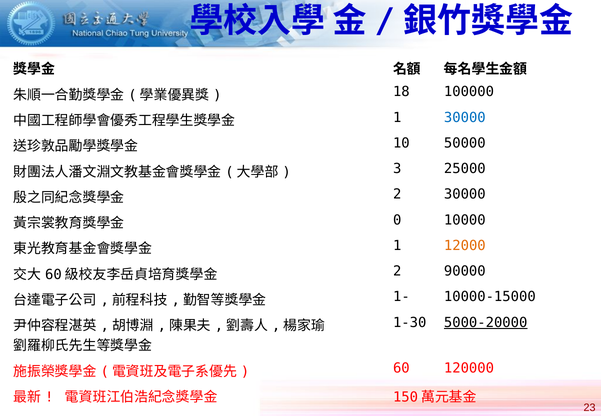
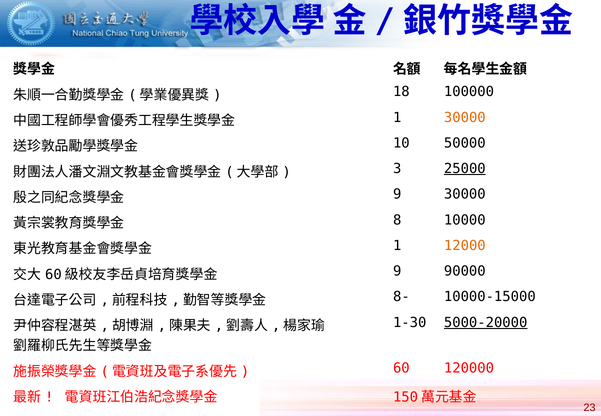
30000 at (465, 117) colour: blue -> orange
25000 underline: none -> present
2 at (397, 194): 2 -> 9
0: 0 -> 8
2 at (397, 271): 2 -> 9
1-: 1- -> 8-
